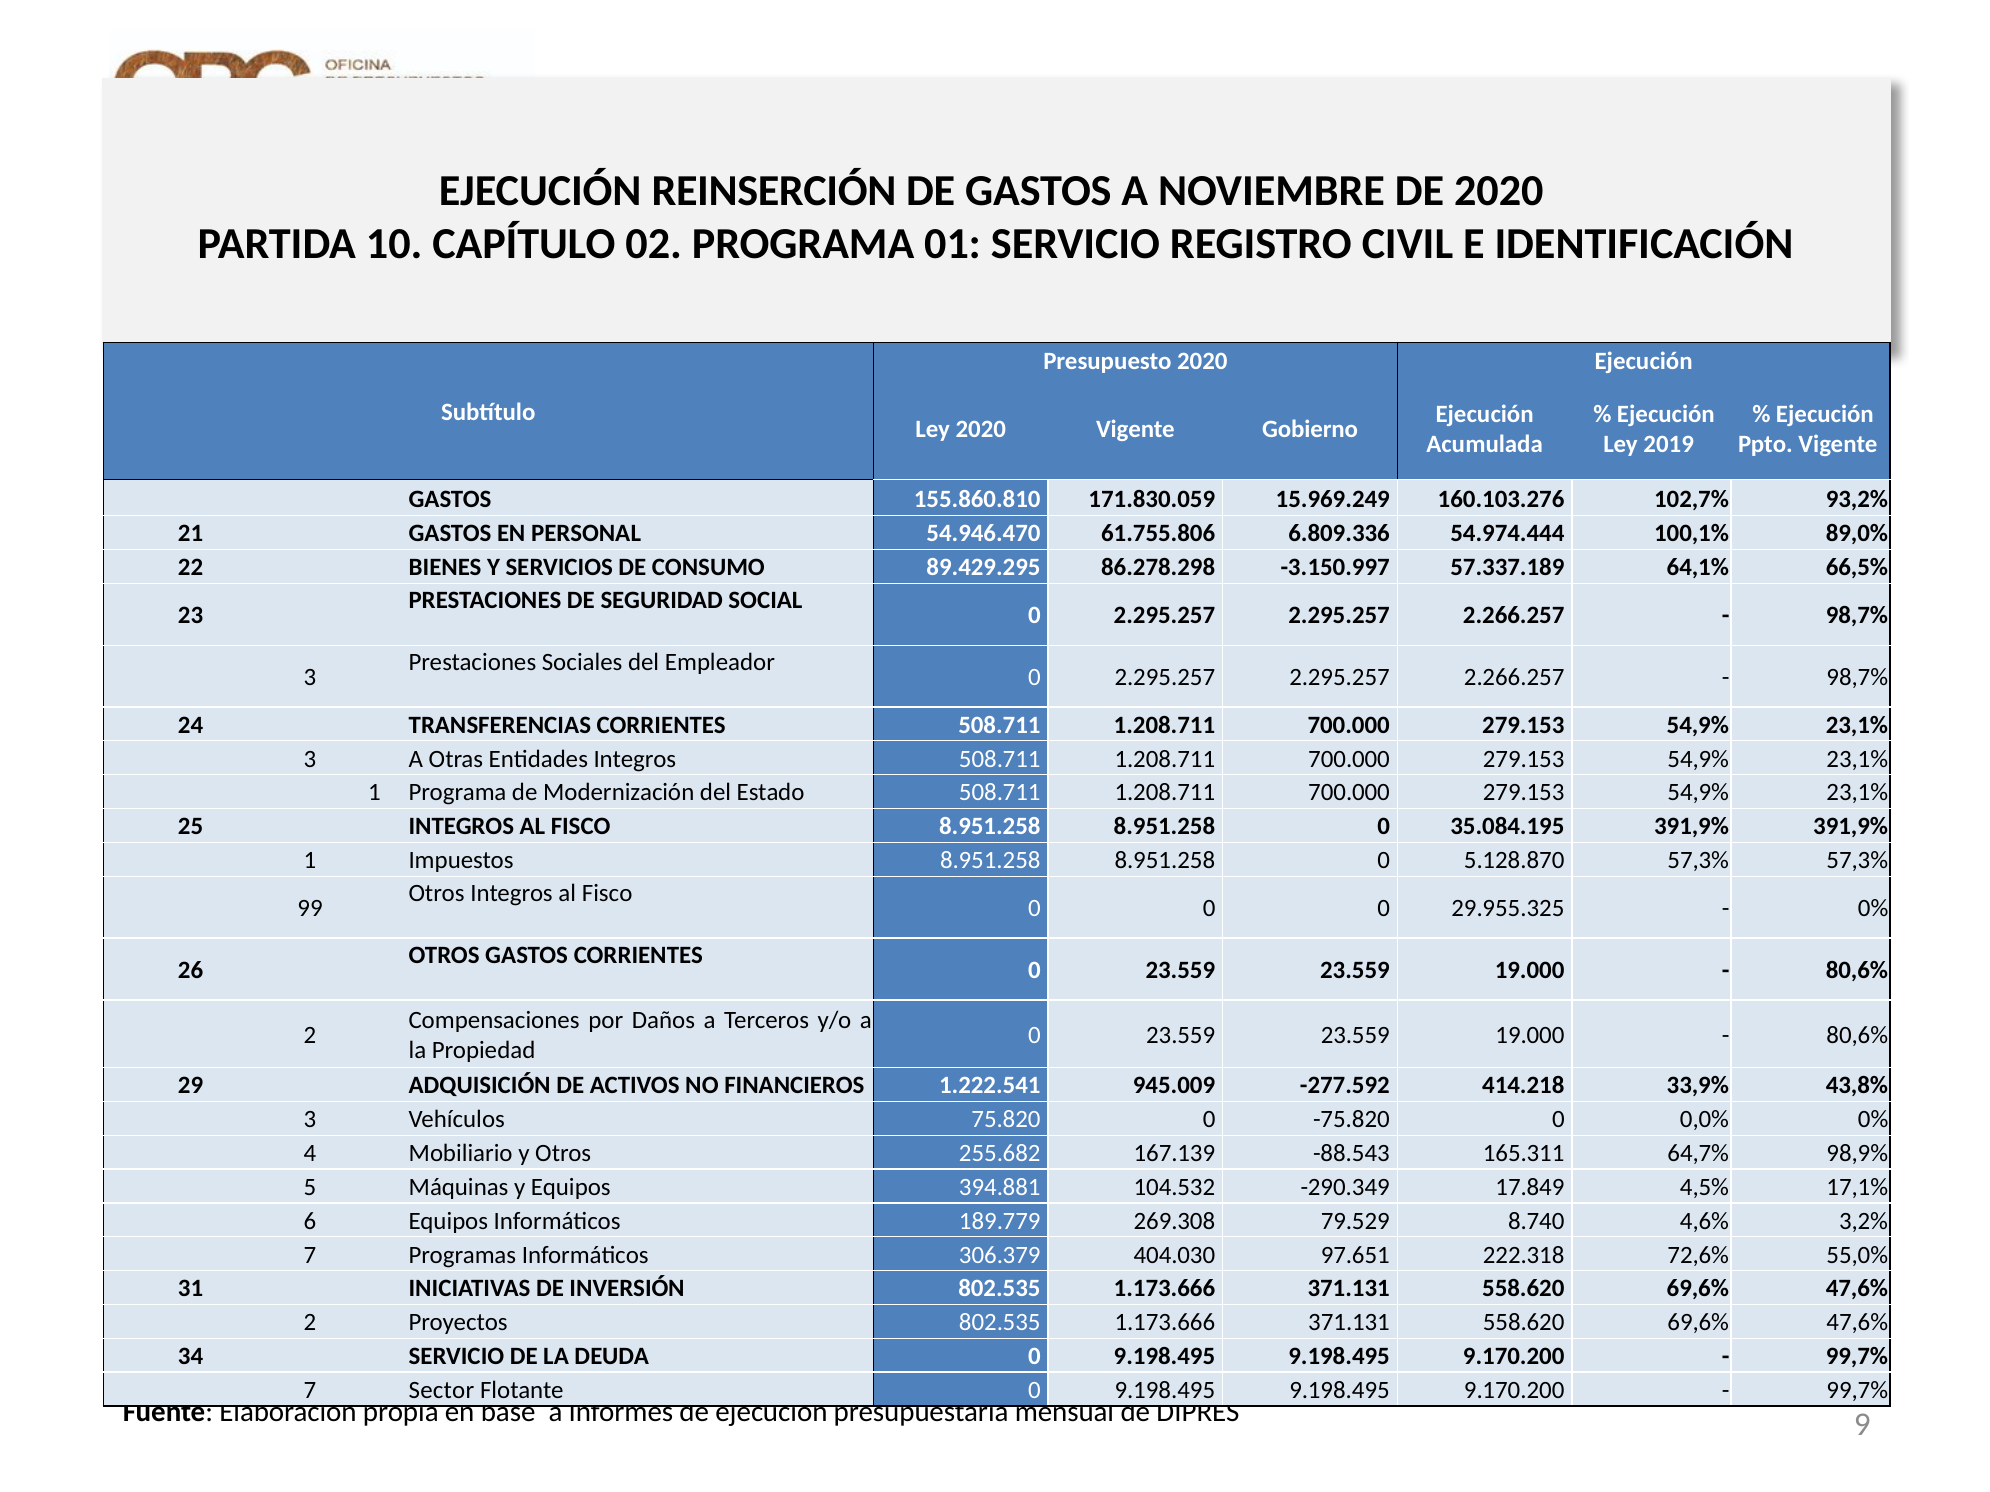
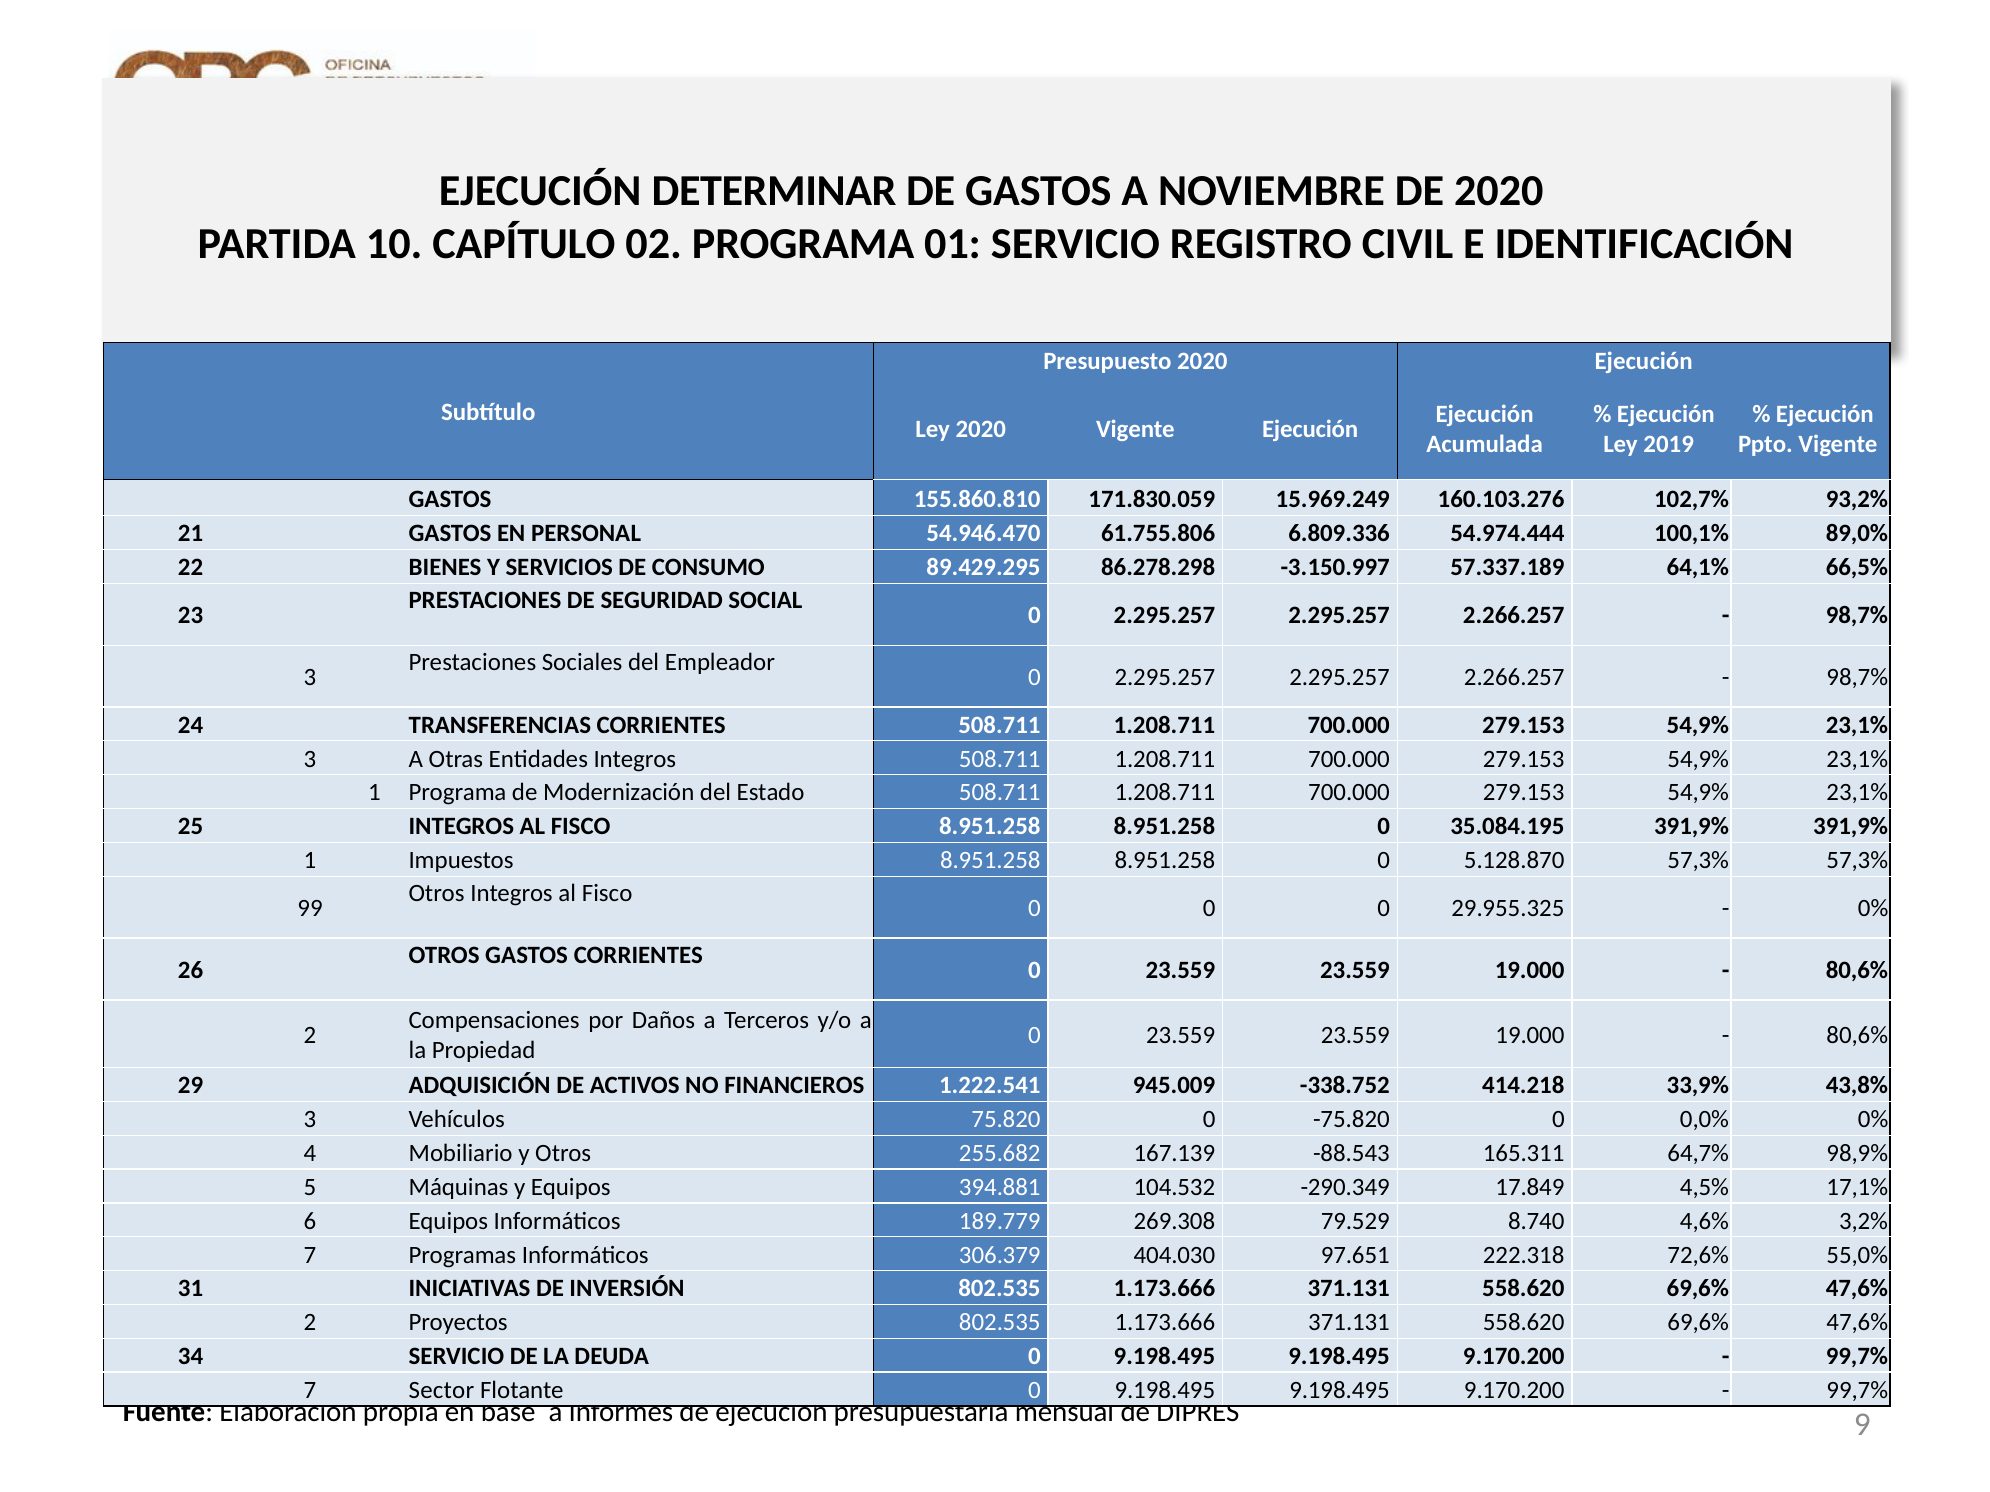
REINSERCIÓN: REINSERCIÓN -> DETERMINAR
Vigente Gobierno: Gobierno -> Ejecución
-277.592: -277.592 -> -338.752
